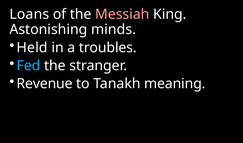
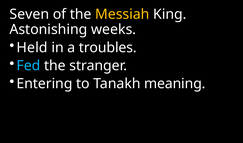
Loans: Loans -> Seven
Messiah colour: pink -> yellow
minds: minds -> weeks
Revenue: Revenue -> Entering
